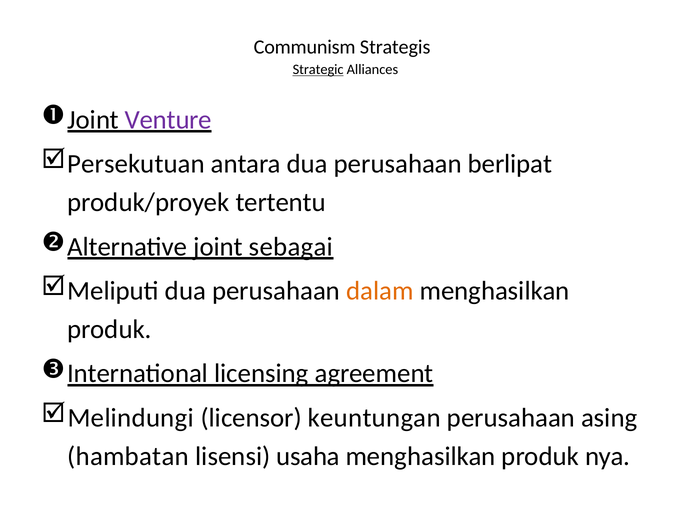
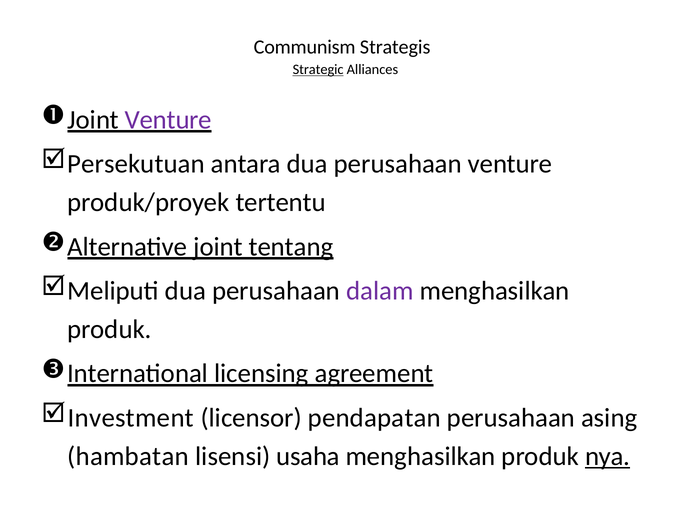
perusahaan berlipat: berlipat -> venture
sebagai: sebagai -> tentang
dalam colour: orange -> purple
Melindungi: Melindungi -> Investment
keuntungan: keuntungan -> pendapatan
nya underline: none -> present
